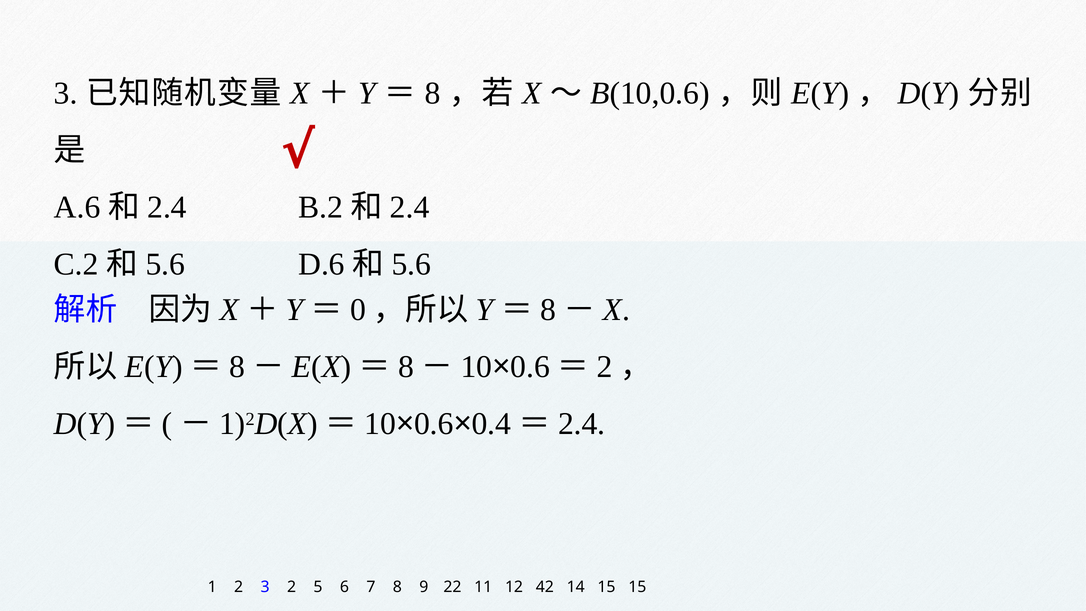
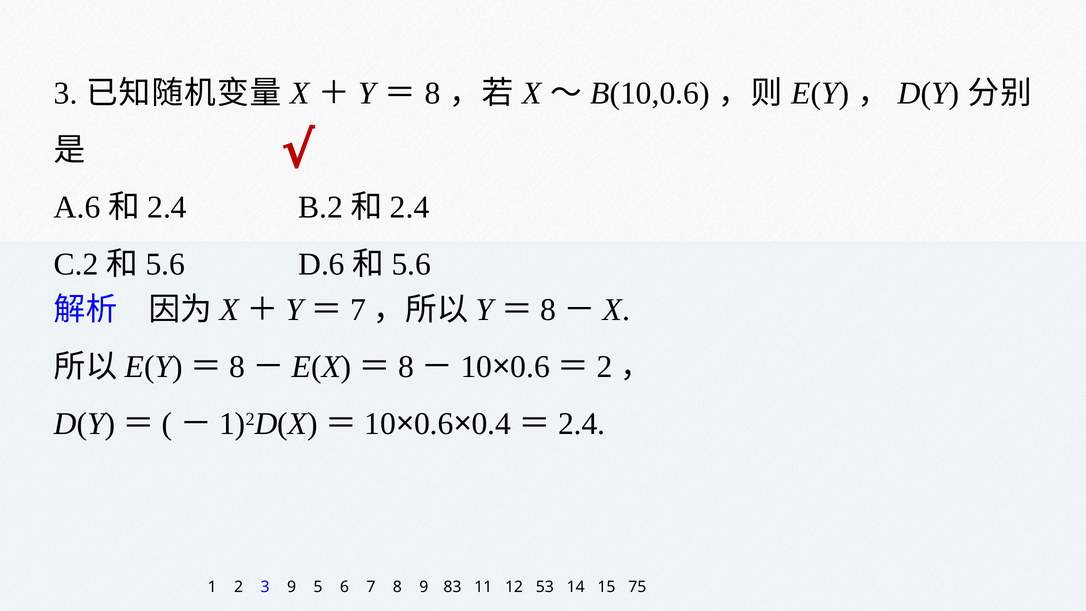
0 at (358, 310): 0 -> 7
3 2: 2 -> 9
22: 22 -> 83
42: 42 -> 53
15 15: 15 -> 75
